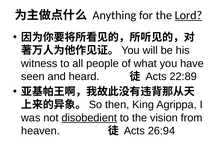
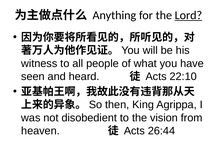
22:89: 22:89 -> 22:10
disobedient underline: present -> none
26:94: 26:94 -> 26:44
